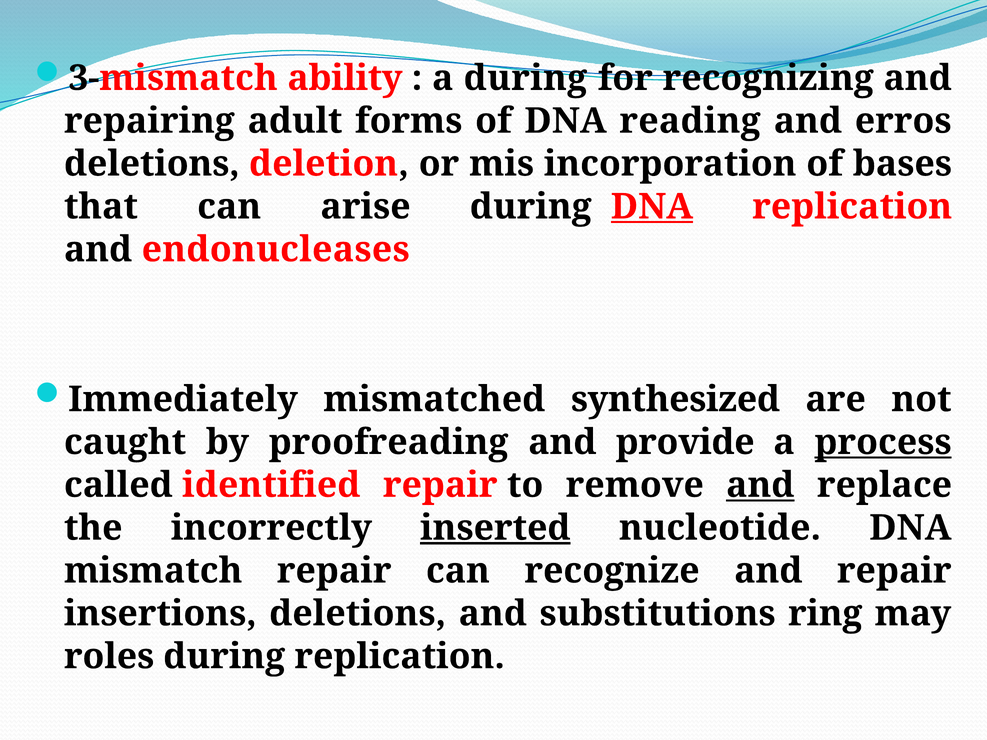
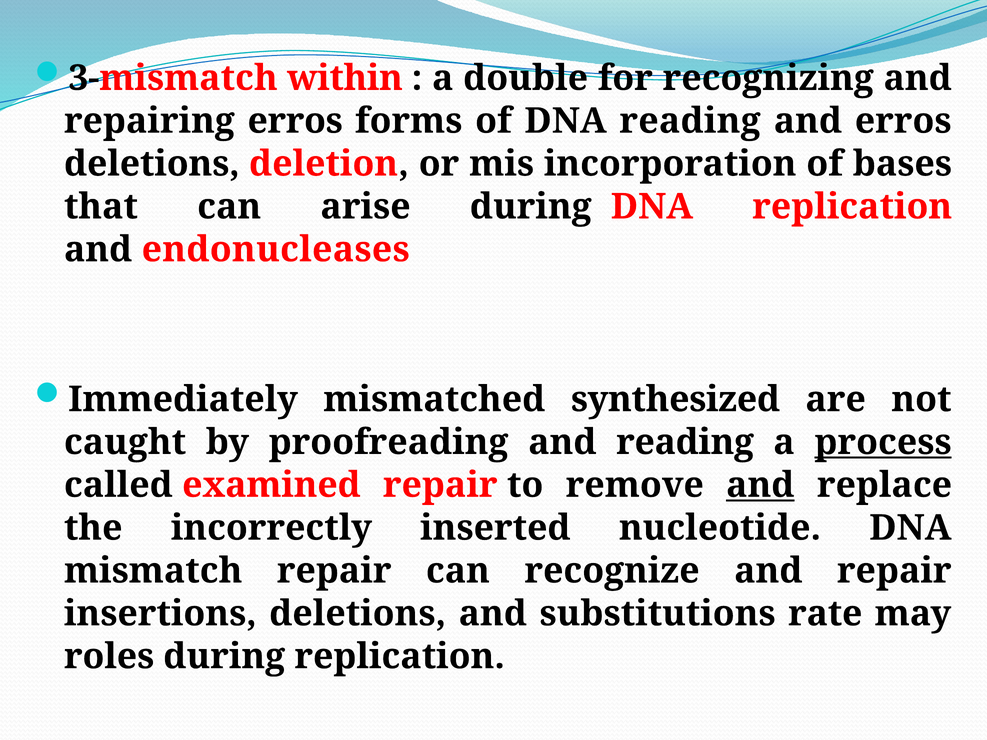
ability: ability -> within
a during: during -> double
repairing adult: adult -> erros
DNA at (652, 207) underline: present -> none
and provide: provide -> reading
identified: identified -> examined
inserted underline: present -> none
ring: ring -> rate
